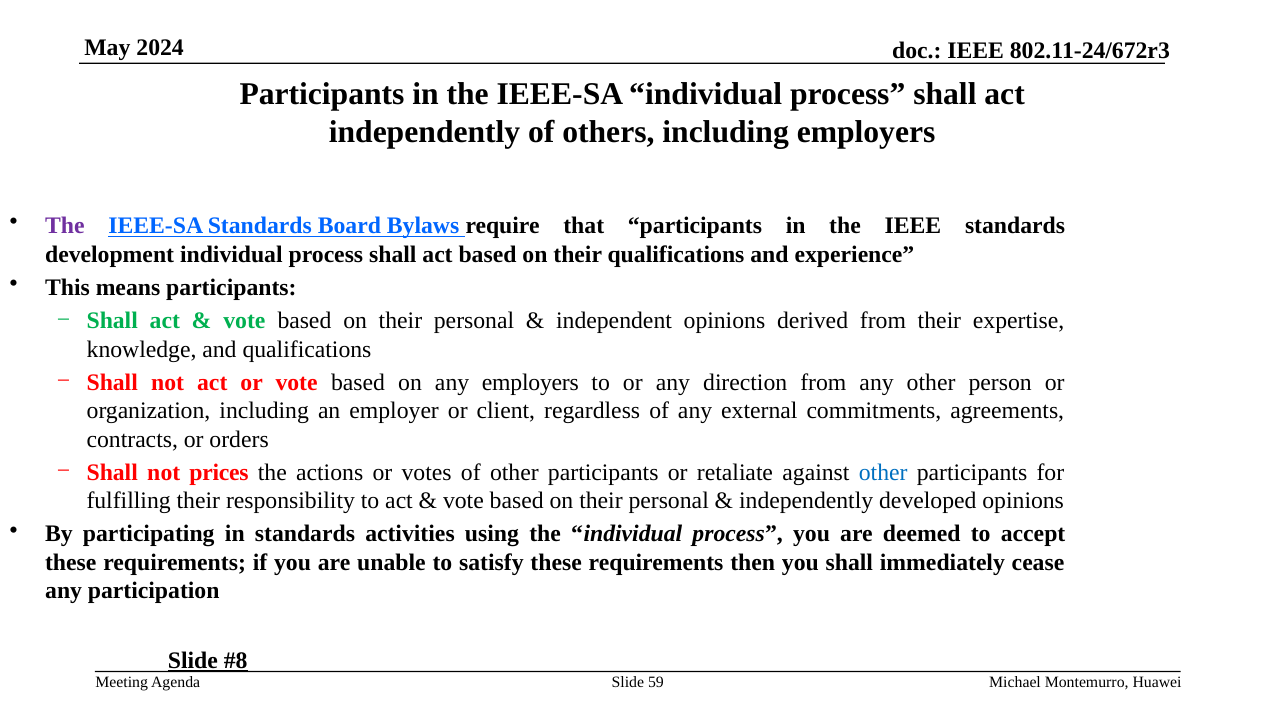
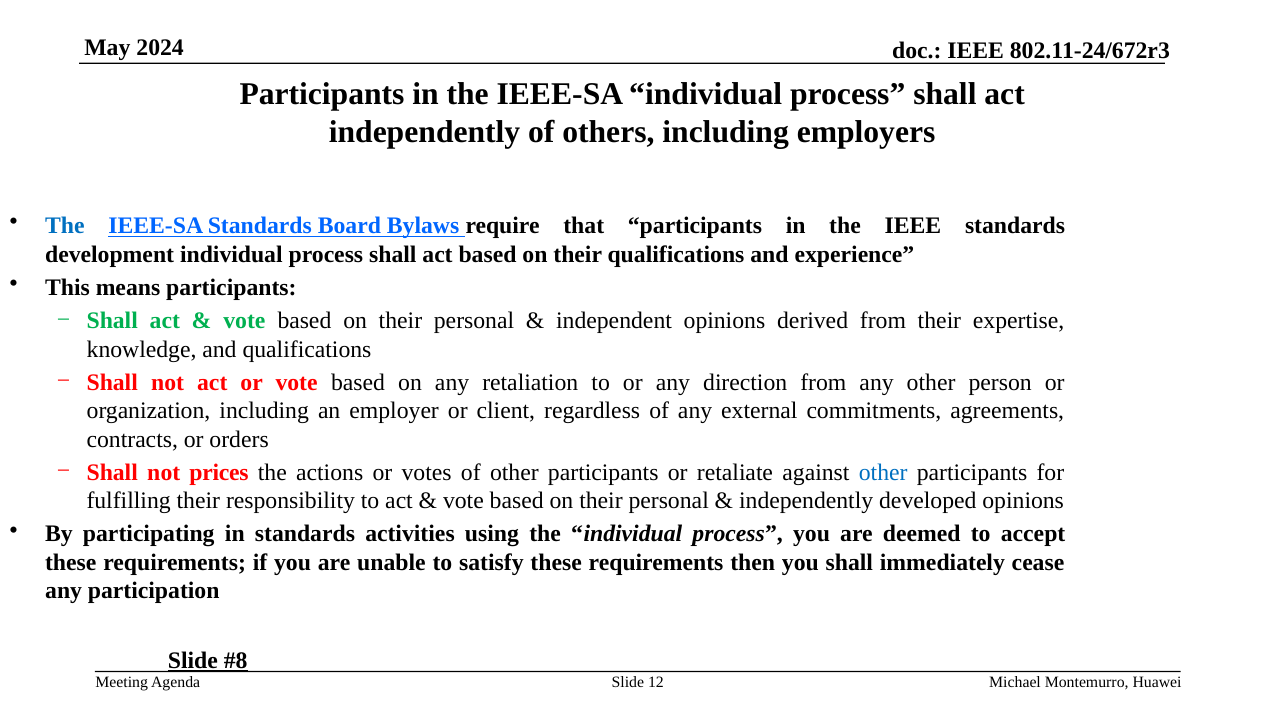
The at (65, 226) colour: purple -> blue
any employers: employers -> retaliation
59: 59 -> 12
